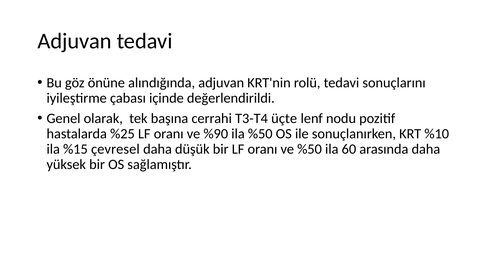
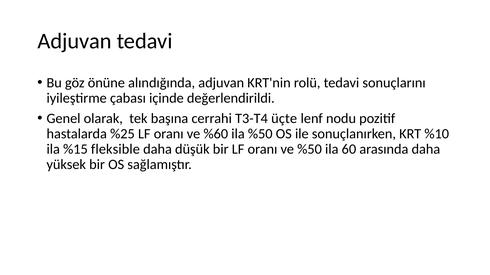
%90: %90 -> %60
çevresel: çevresel -> fleksible
